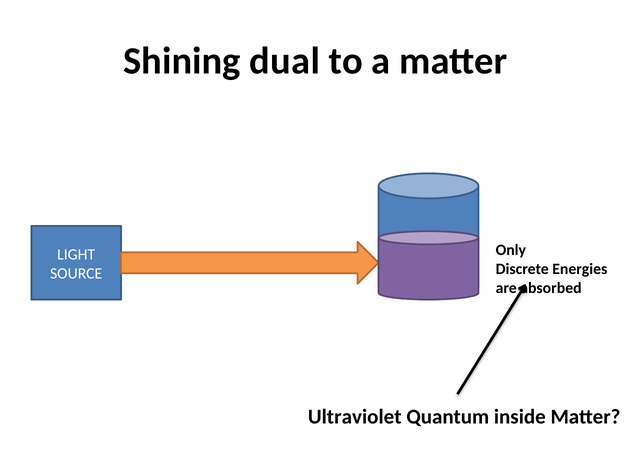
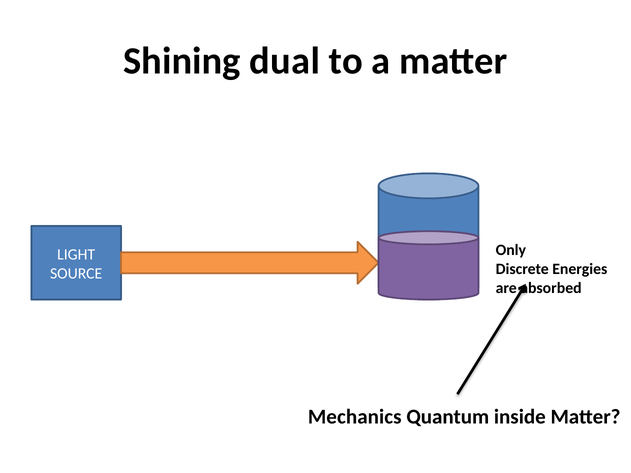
Ultraviolet: Ultraviolet -> Mechanics
